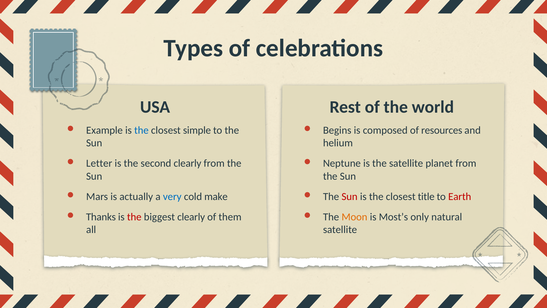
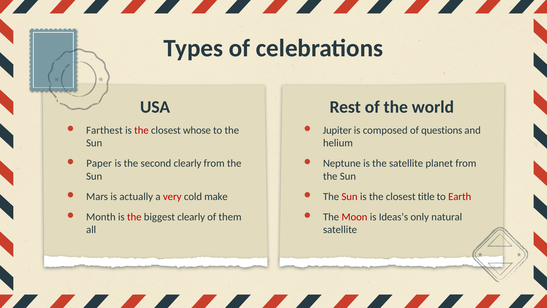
Example: Example -> Farthest
the at (141, 130) colour: blue -> red
simple: simple -> whose
Begins: Begins -> Jupiter
resources: resources -> questions
Letter: Letter -> Paper
very colour: blue -> red
Thanks: Thanks -> Month
Moon colour: orange -> red
Most’s: Most’s -> Ideas’s
